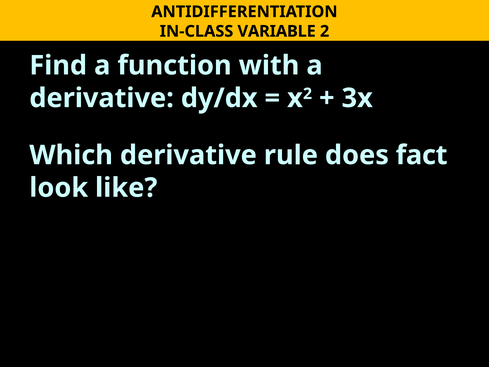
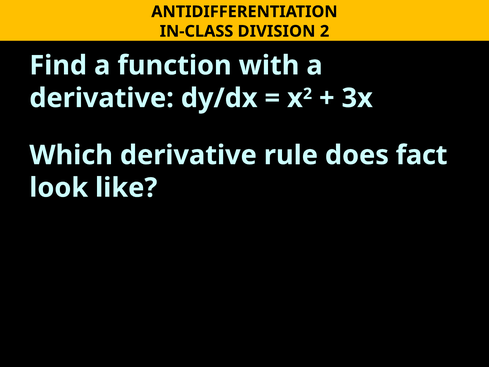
VARIABLE: VARIABLE -> DIVISION
